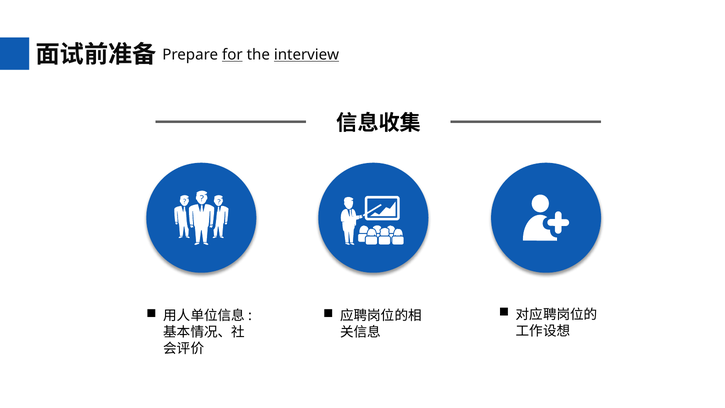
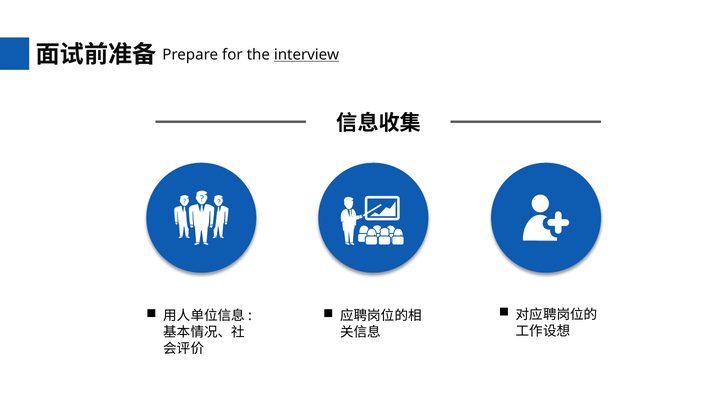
for underline: present -> none
